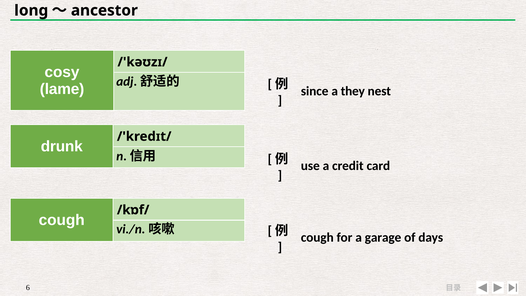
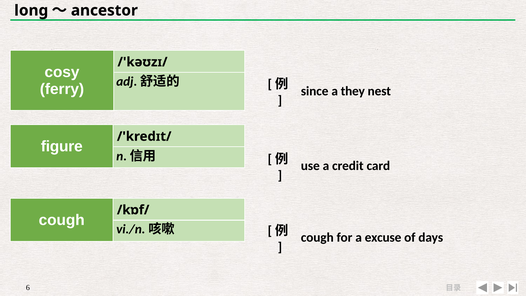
lame: lame -> ferry
drunk: drunk -> figure
garage: garage -> excuse
